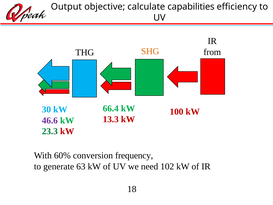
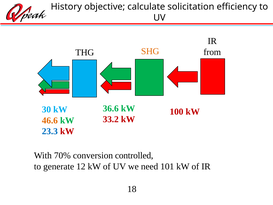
Output: Output -> History
capabilities: capabilities -> solicitation
66.4: 66.4 -> 36.6
13.3: 13.3 -> 33.2
46.6 colour: purple -> orange
23.3 colour: green -> blue
60%: 60% -> 70%
frequency: frequency -> controlled
63: 63 -> 12
102: 102 -> 101
